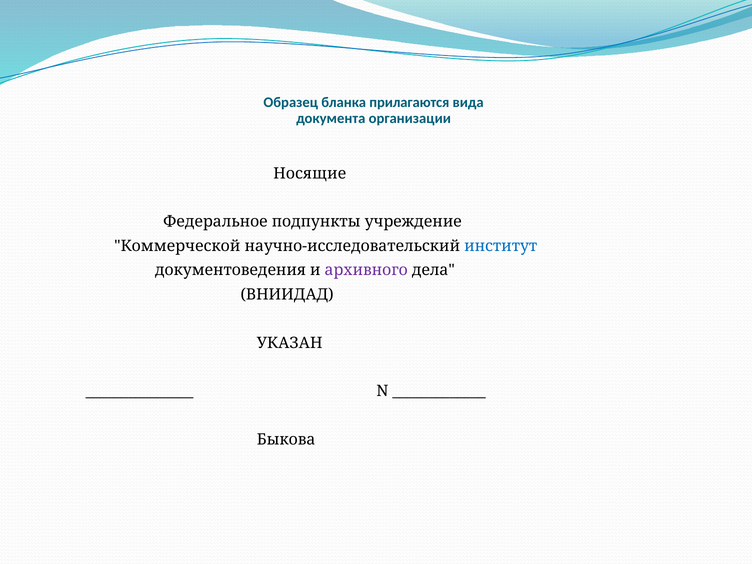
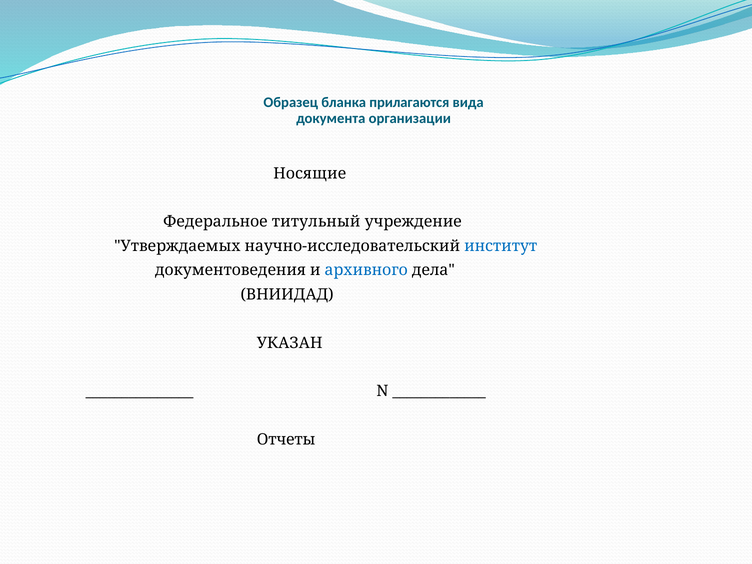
подпункты: подпункты -> титульный
Коммерческой: Коммерческой -> Утверждаемых
архивного colour: purple -> blue
Быкова: Быкова -> Отчеты
